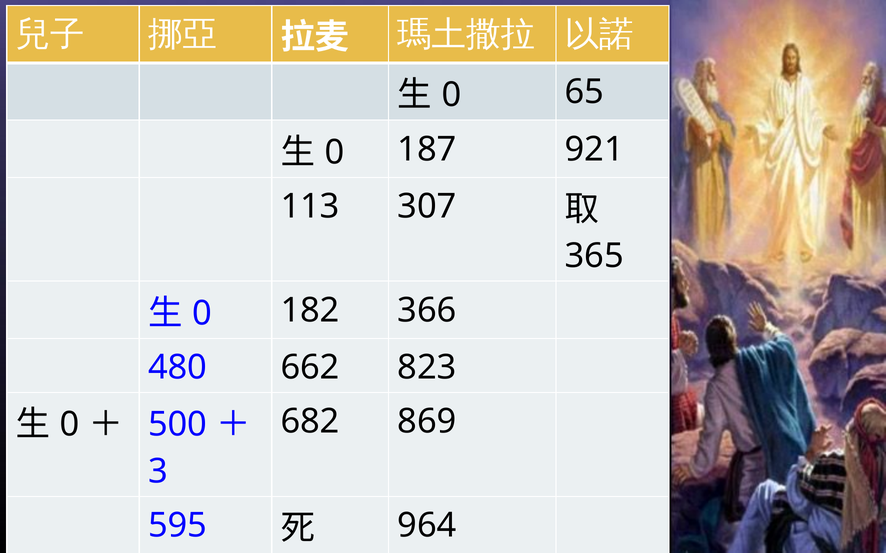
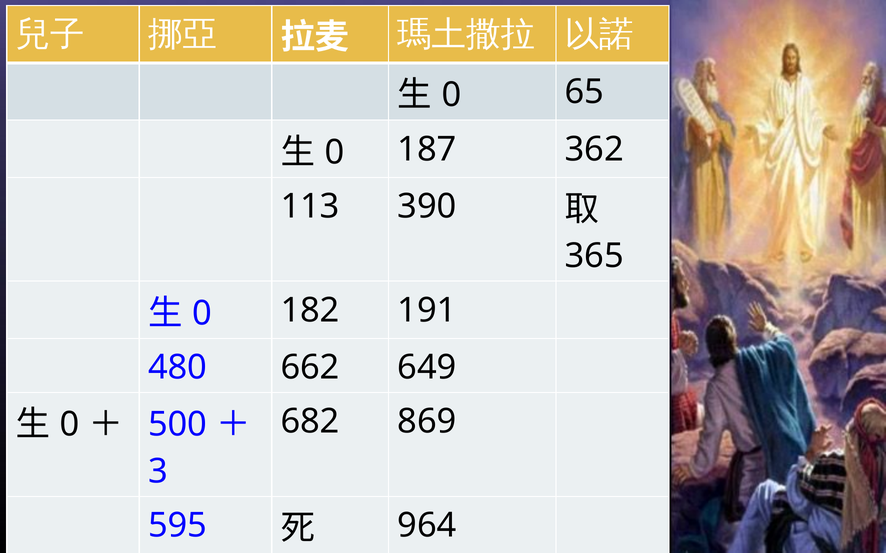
921: 921 -> 362
307: 307 -> 390
366: 366 -> 191
823: 823 -> 649
